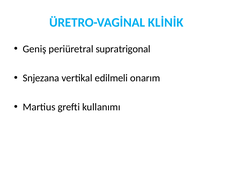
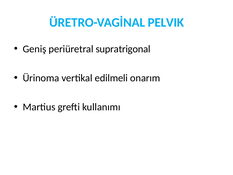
KLİNİK: KLİNİK -> PELVIK
Snjezana: Snjezana -> Ürinoma
